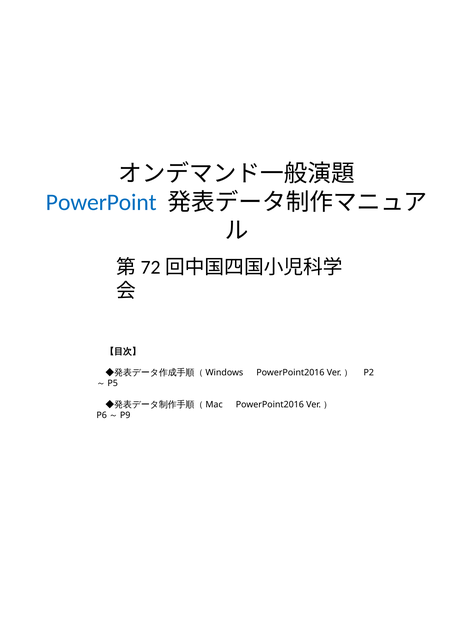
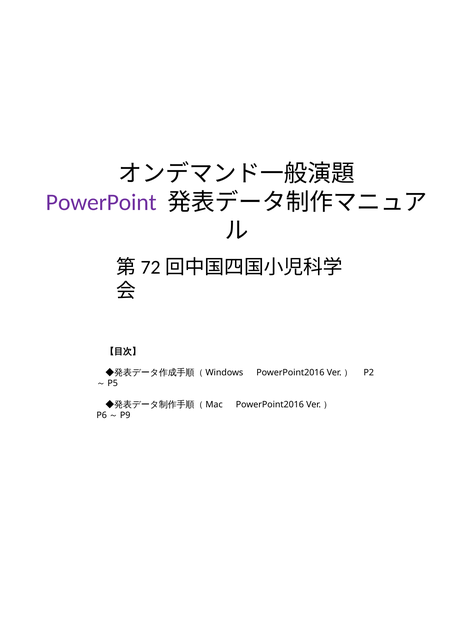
PowerPoint colour: blue -> purple
